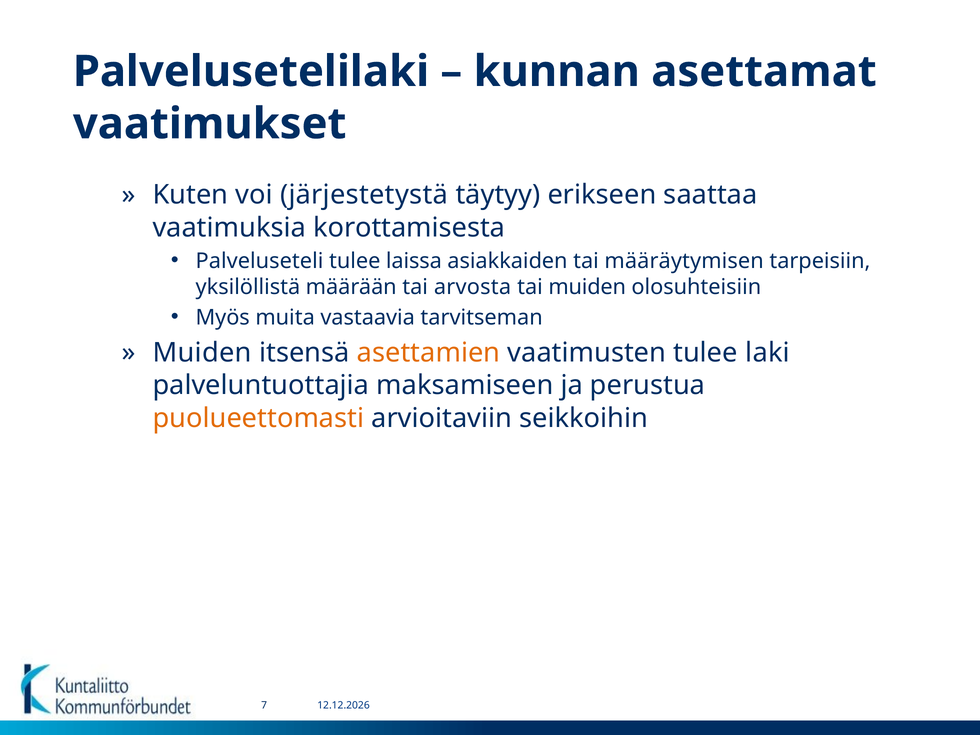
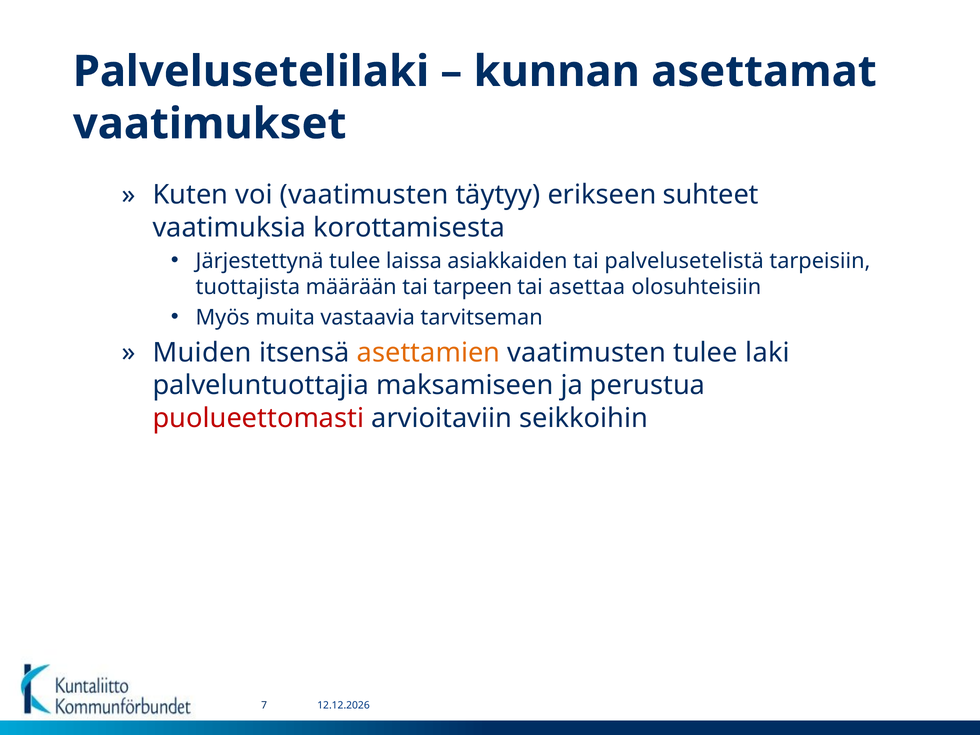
voi järjestetystä: järjestetystä -> vaatimusten
saattaa: saattaa -> suhteet
Palveluseteli: Palveluseteli -> Järjestettynä
määräytymisen: määräytymisen -> palvelusetelistä
yksilöllistä: yksilöllistä -> tuottajista
arvosta: arvosta -> tarpeen
tai muiden: muiden -> asettaa
puolueettomasti colour: orange -> red
